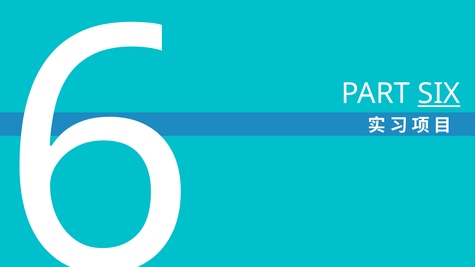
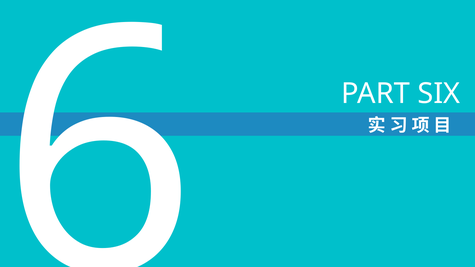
SIX underline: present -> none
